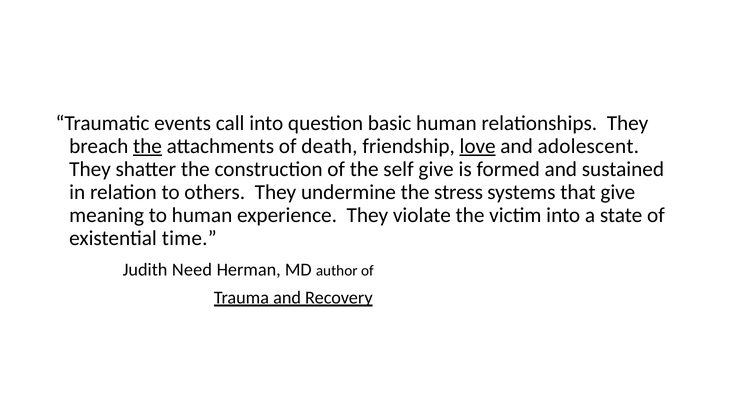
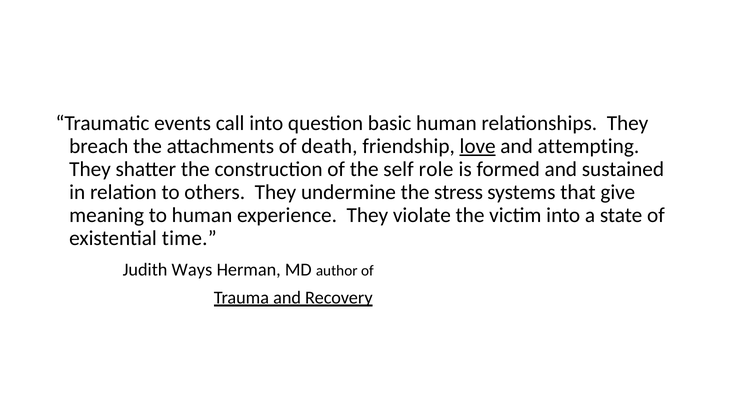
the at (148, 146) underline: present -> none
adolescent: adolescent -> attempting
self give: give -> role
Need: Need -> Ways
